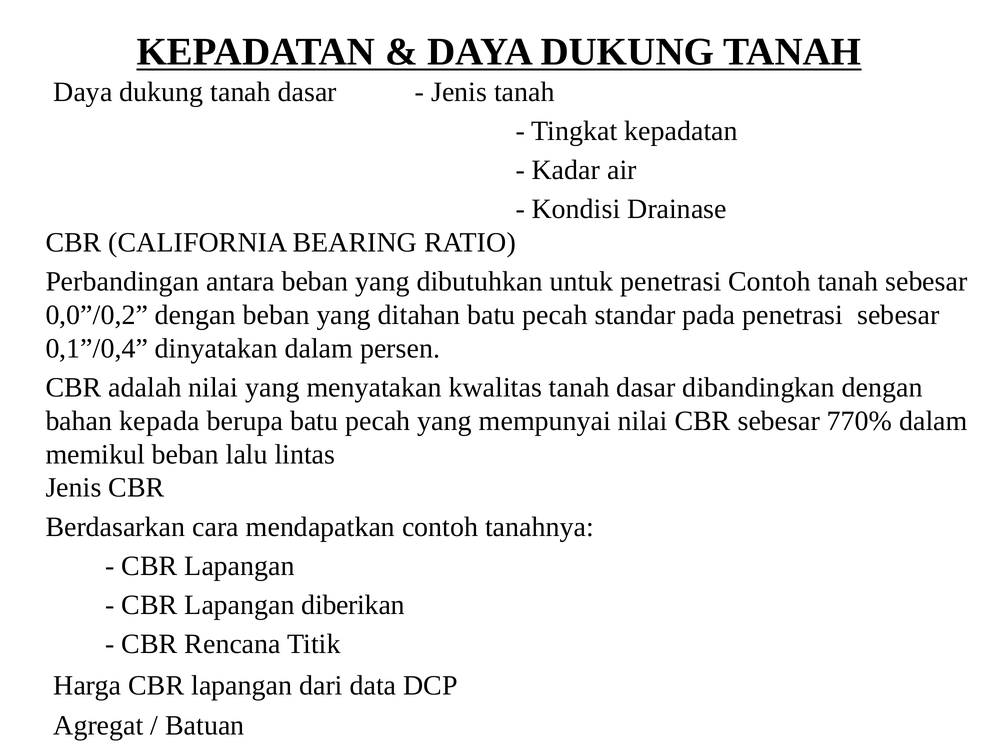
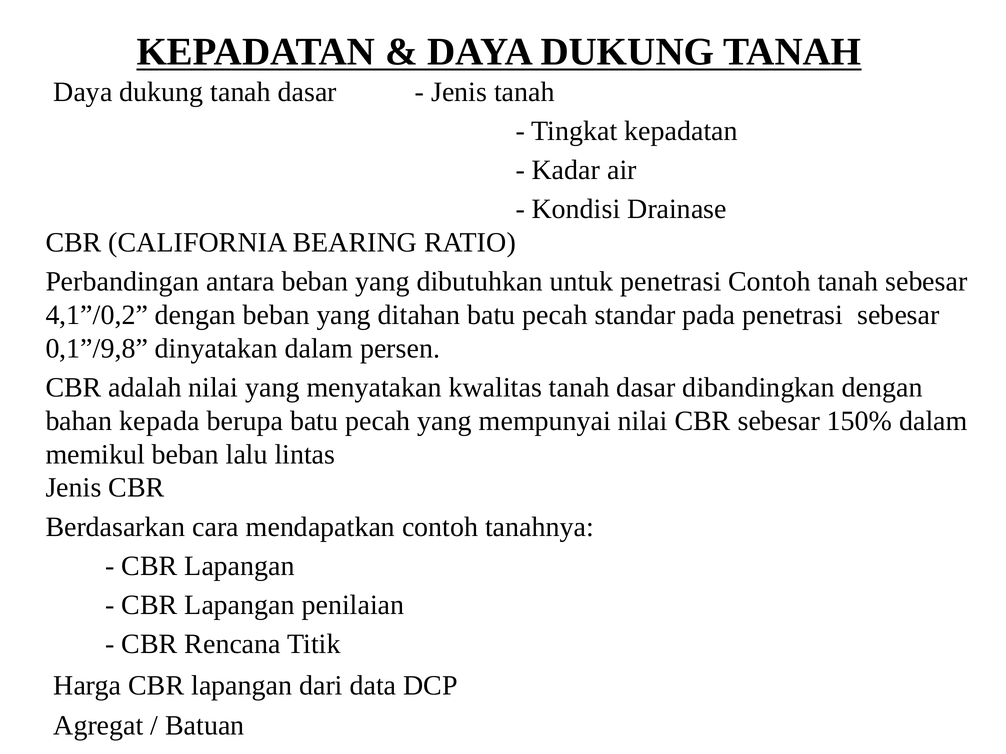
0,0”/0,2: 0,0”/0,2 -> 4,1”/0,2
0,1”/0,4: 0,1”/0,4 -> 0,1”/9,8
770%: 770% -> 150%
diberikan: diberikan -> penilaian
